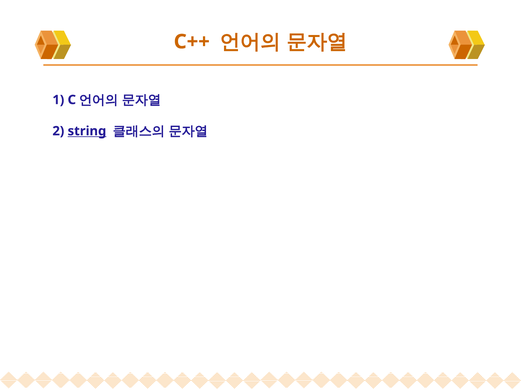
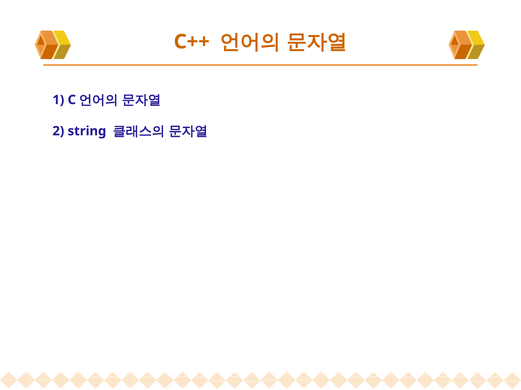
string underline: present -> none
